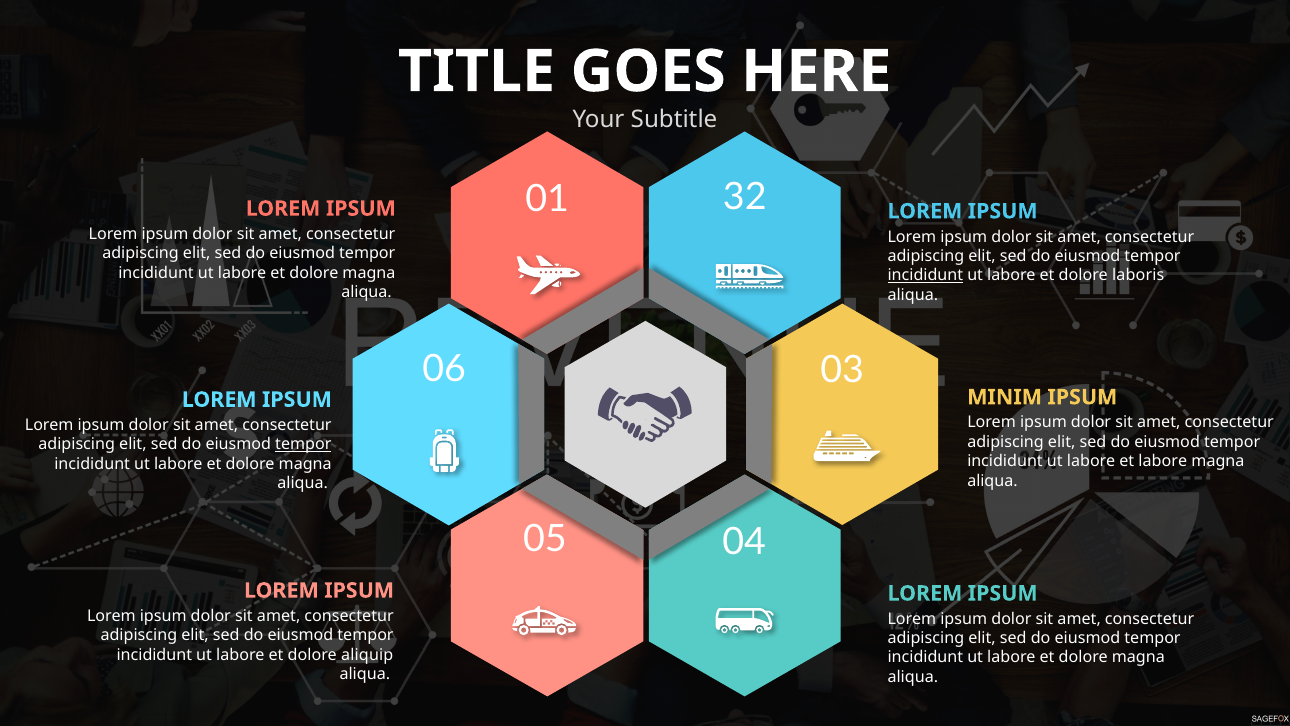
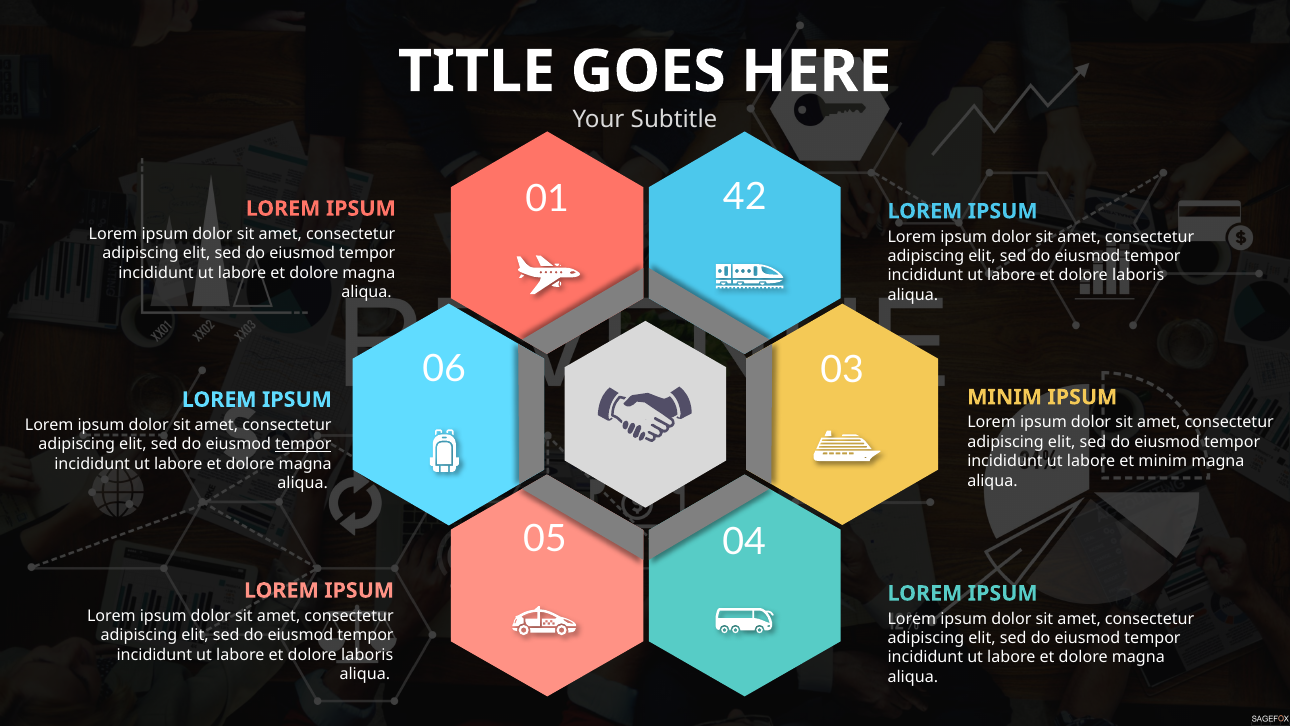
32: 32 -> 42
incididunt at (925, 275) underline: present -> none
et labore: labore -> minim
aliquip at (367, 654): aliquip -> laboris
